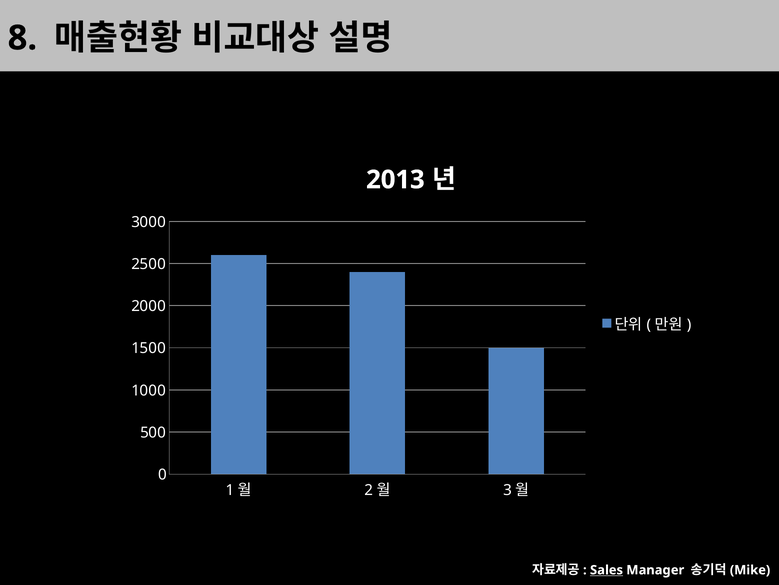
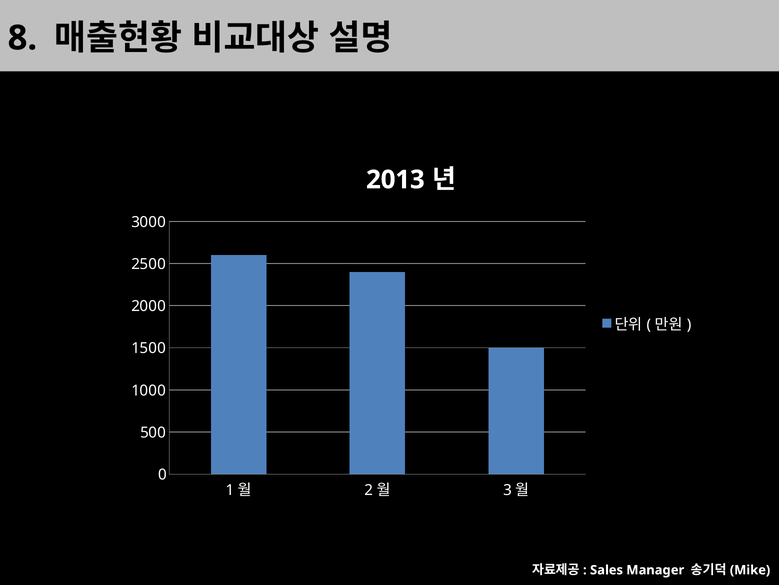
Sales underline: present -> none
